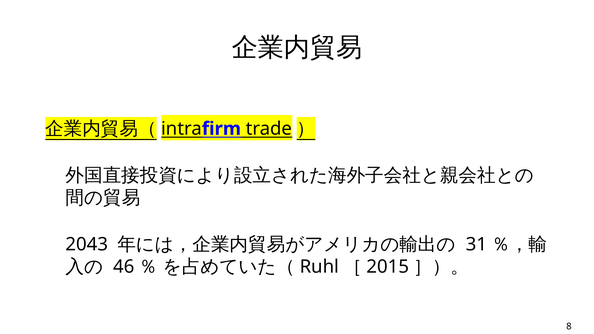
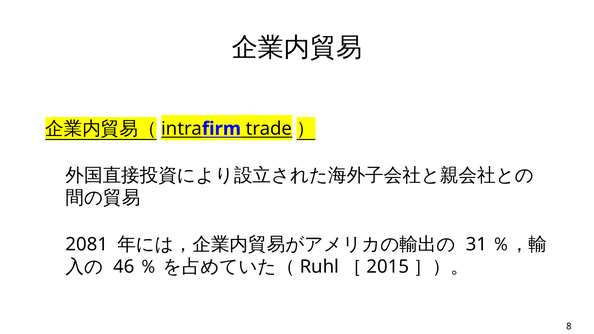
2043: 2043 -> 2081
